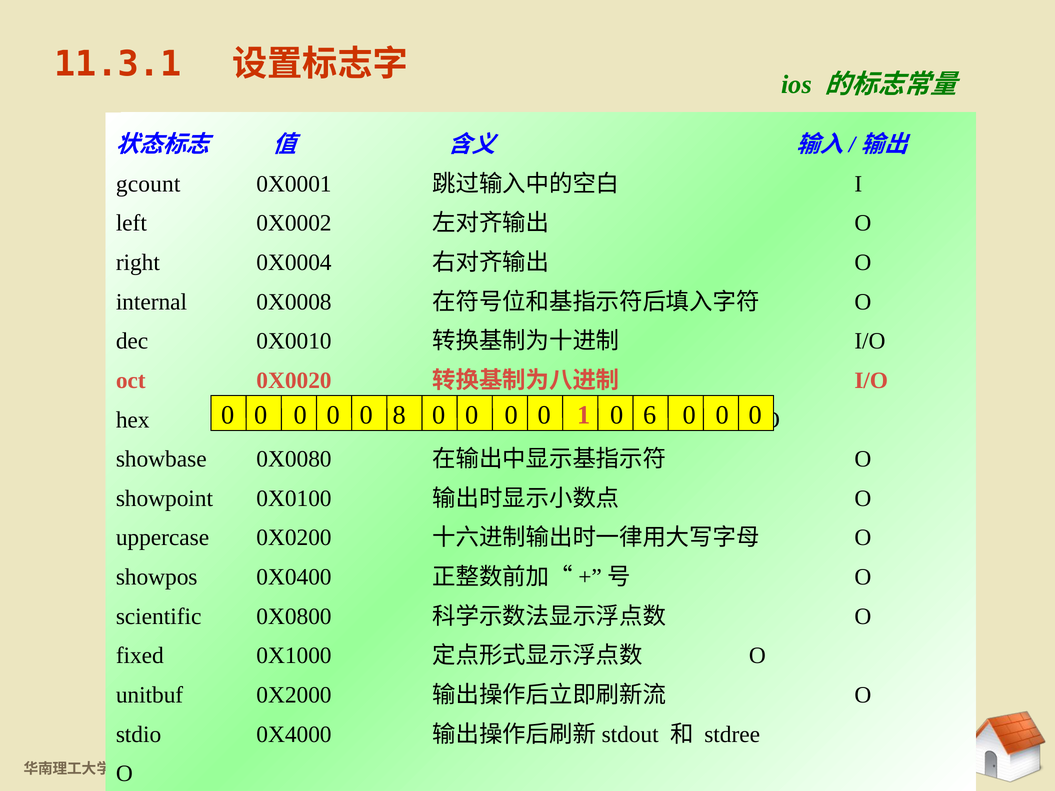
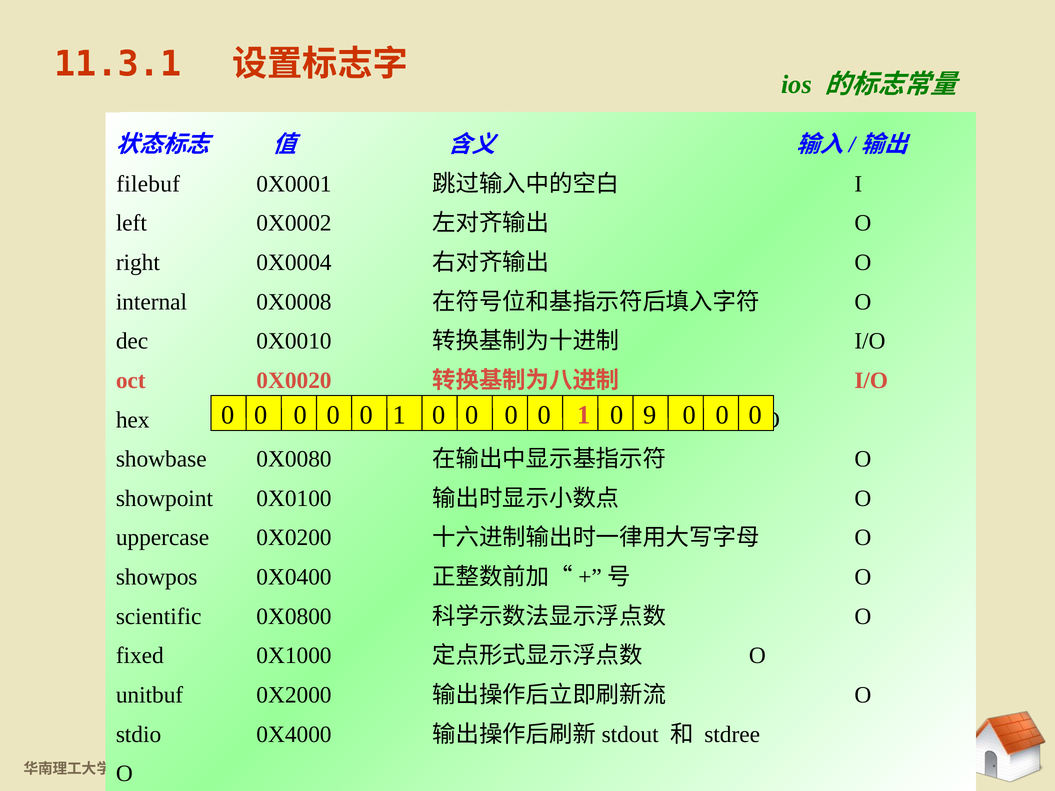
gcount: gcount -> filebuf
8 at (399, 415): 8 -> 1
6: 6 -> 9
